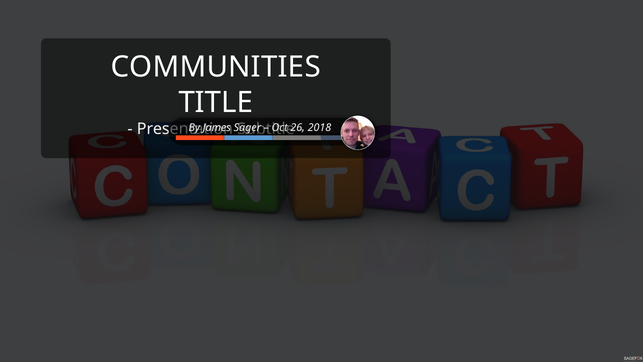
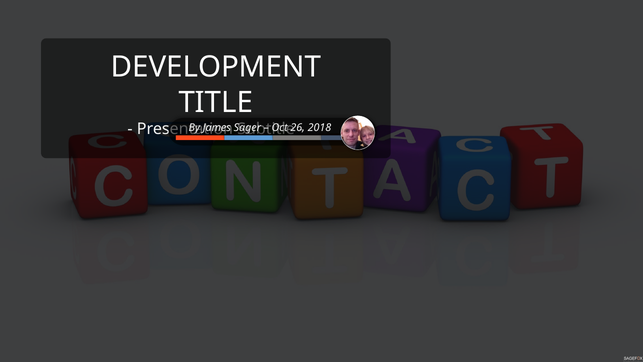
COMMUNITIES: COMMUNITIES -> DEVELOPMENT
